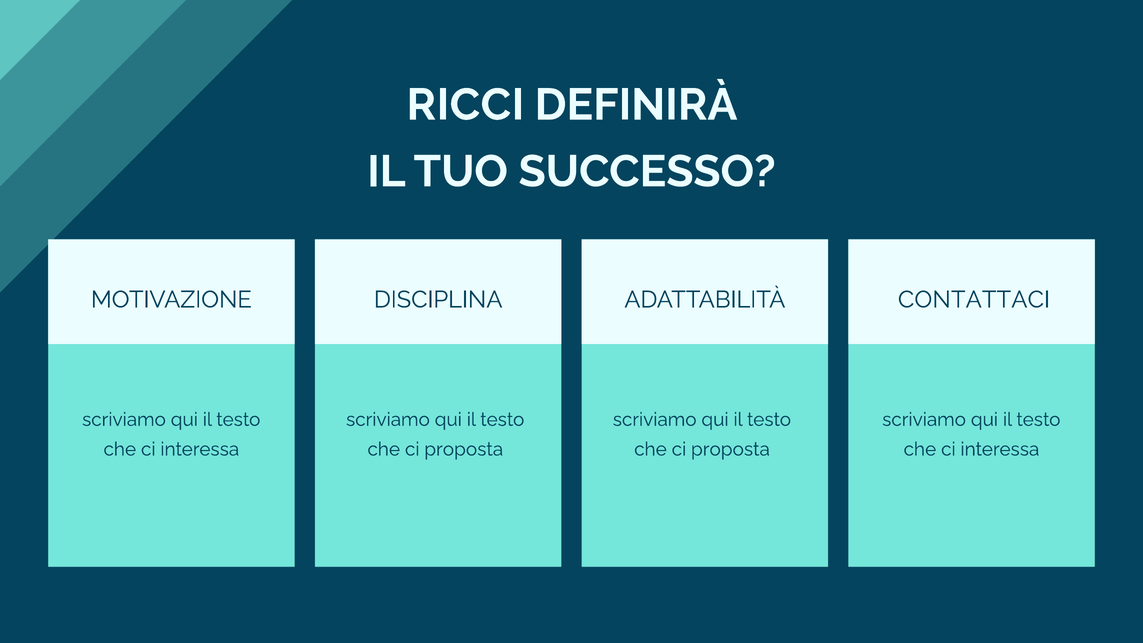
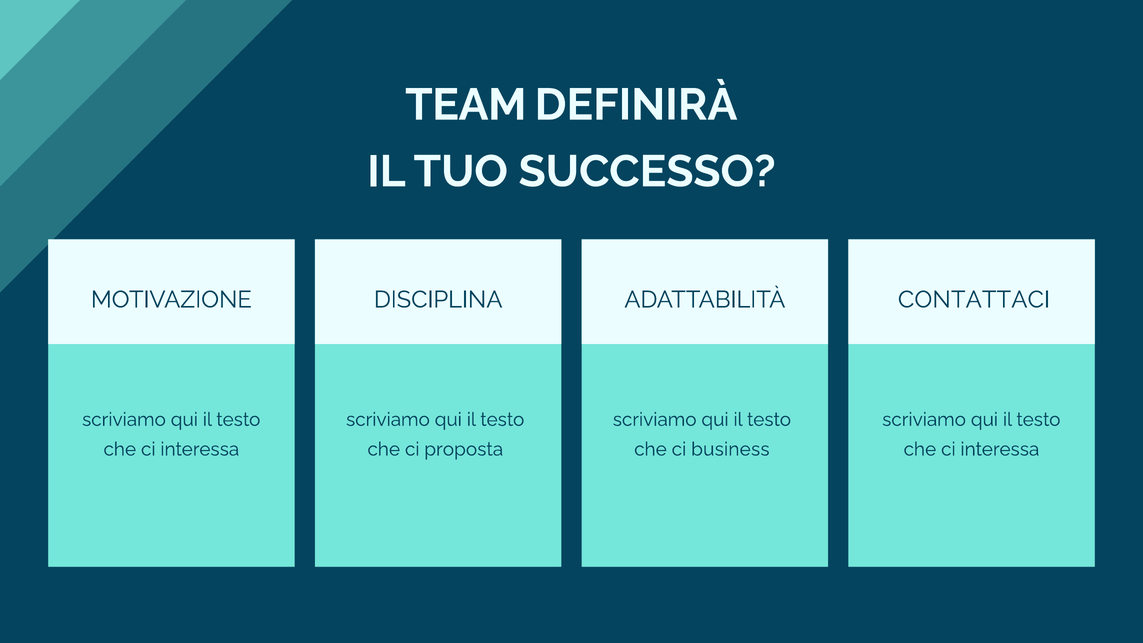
RICCI: RICCI -> TEAM
proposta at (730, 449): proposta -> business
